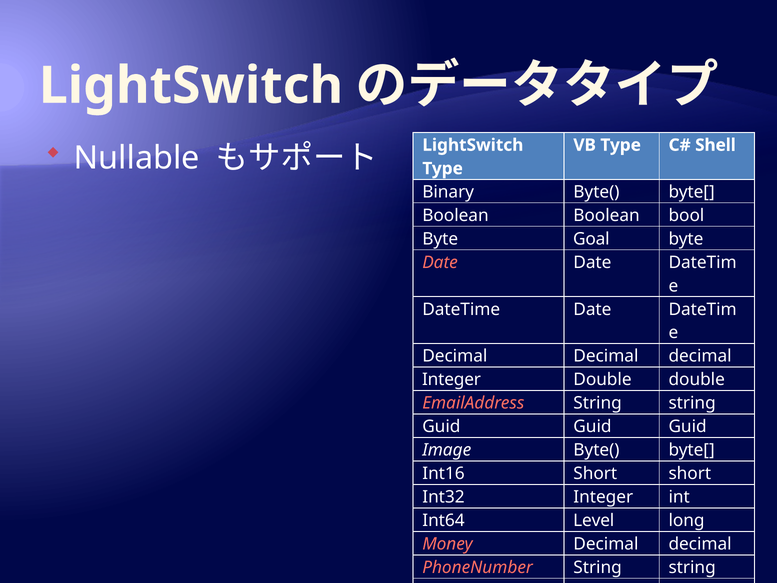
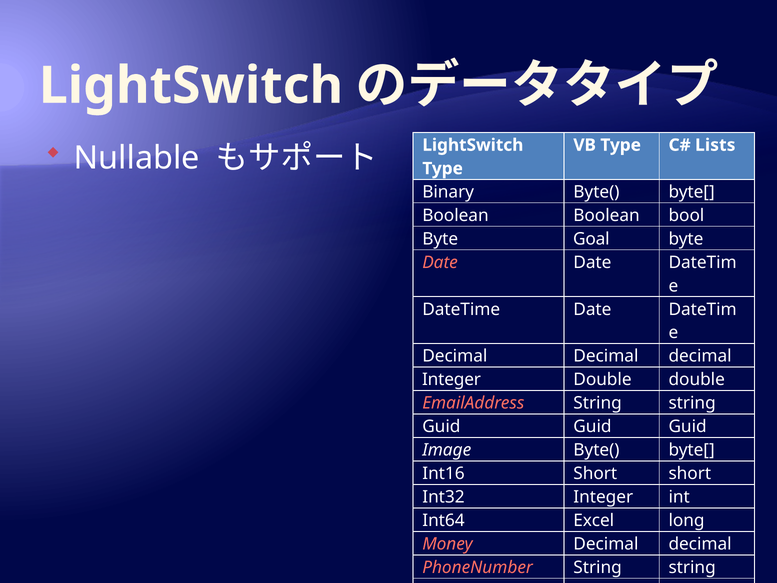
Shell: Shell -> Lists
Level: Level -> Excel
